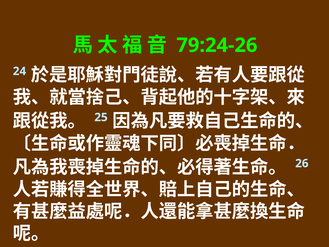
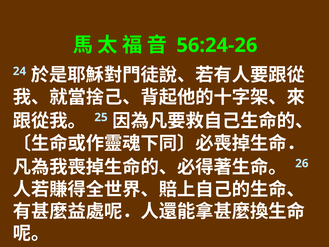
79:24-26: 79:24-26 -> 56:24-26
